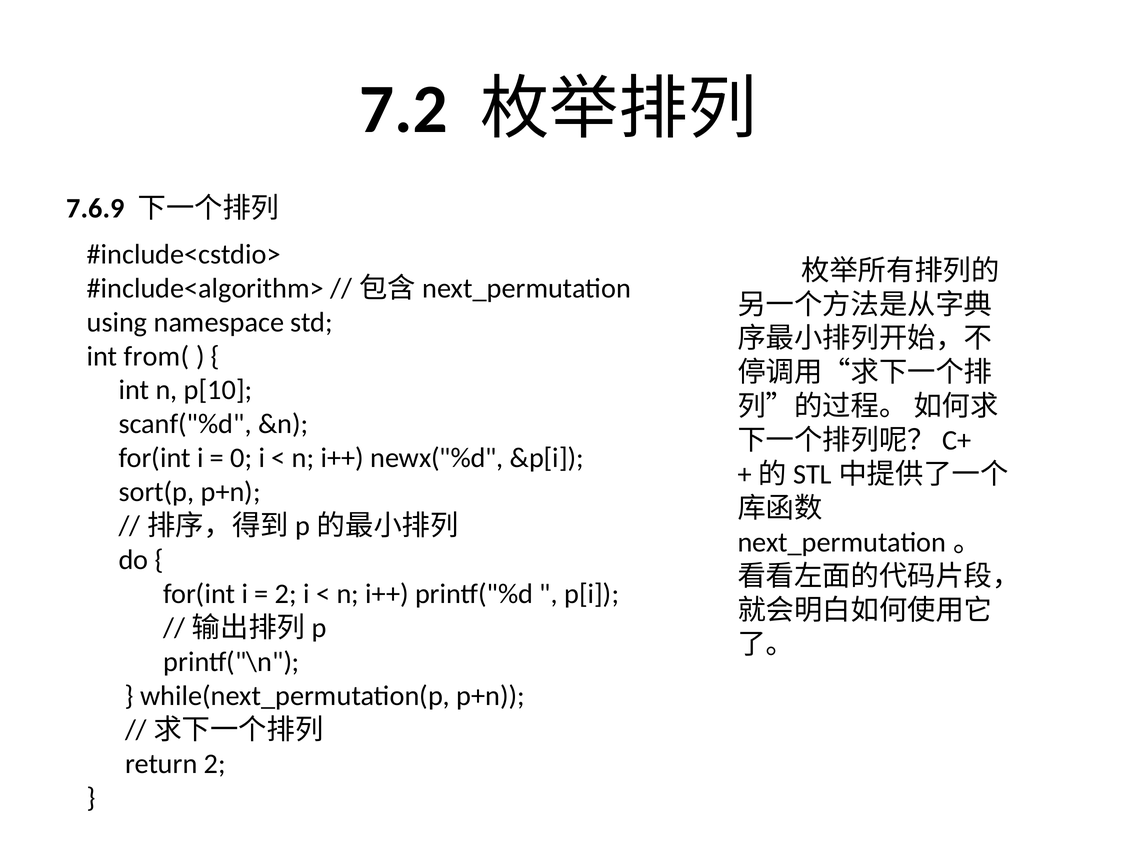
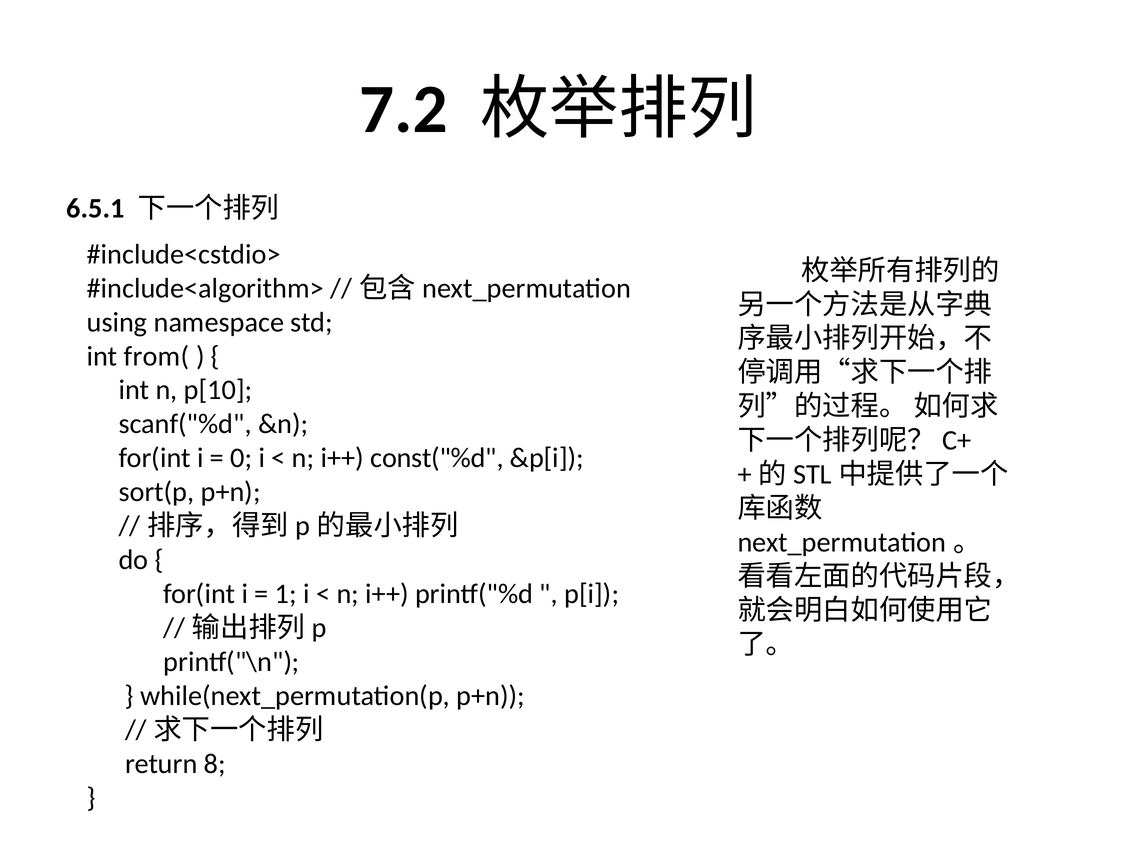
7.6.9: 7.6.9 -> 6.5.1
newx("%d: newx("%d -> const("%d
2 at (286, 594): 2 -> 1
return 2: 2 -> 8
